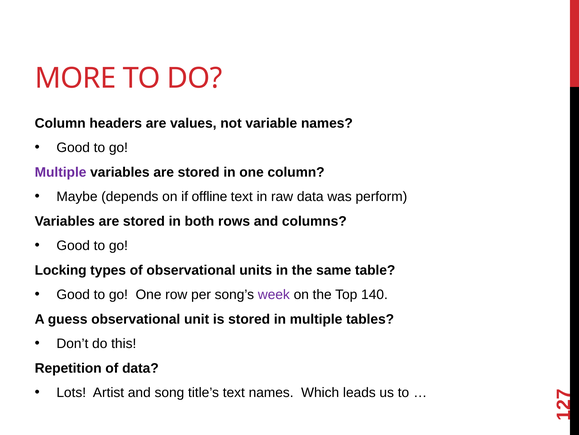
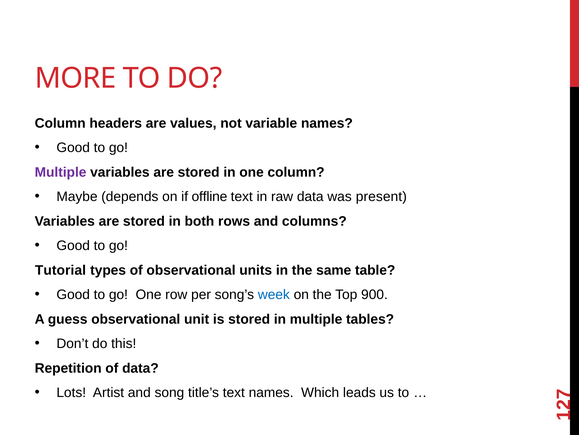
perform: perform -> present
Locking: Locking -> Tutorial
week colour: purple -> blue
140: 140 -> 900
